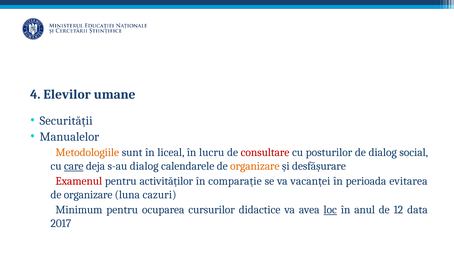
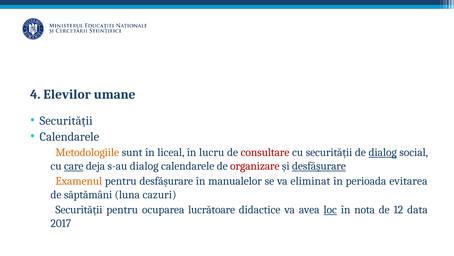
Manualelor at (69, 137): Manualelor -> Calendarele
cu posturilor: posturilor -> securității
dialog at (383, 152) underline: none -> present
organizare at (255, 166) colour: orange -> red
desfășurare at (319, 166) underline: none -> present
Examenul colour: red -> orange
pentru activităților: activităților -> desfășurare
comparație: comparație -> manualelor
vacanței: vacanței -> eliminat
organizare at (88, 194): organizare -> săptămâni
Minimum at (79, 209): Minimum -> Securității
cursurilor: cursurilor -> lucrătoare
anul: anul -> nota
